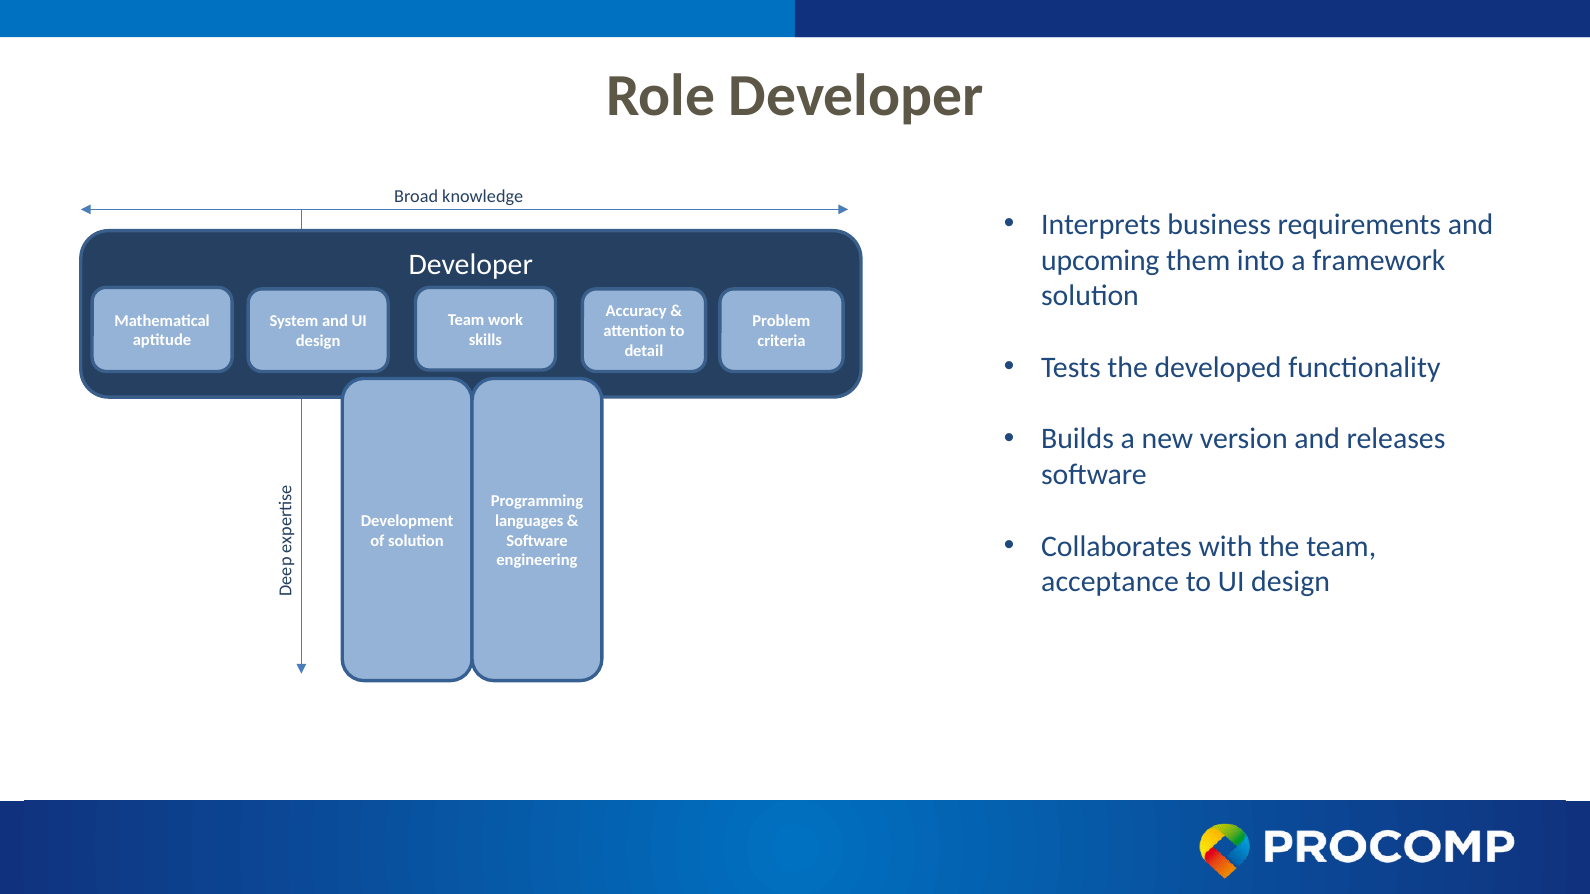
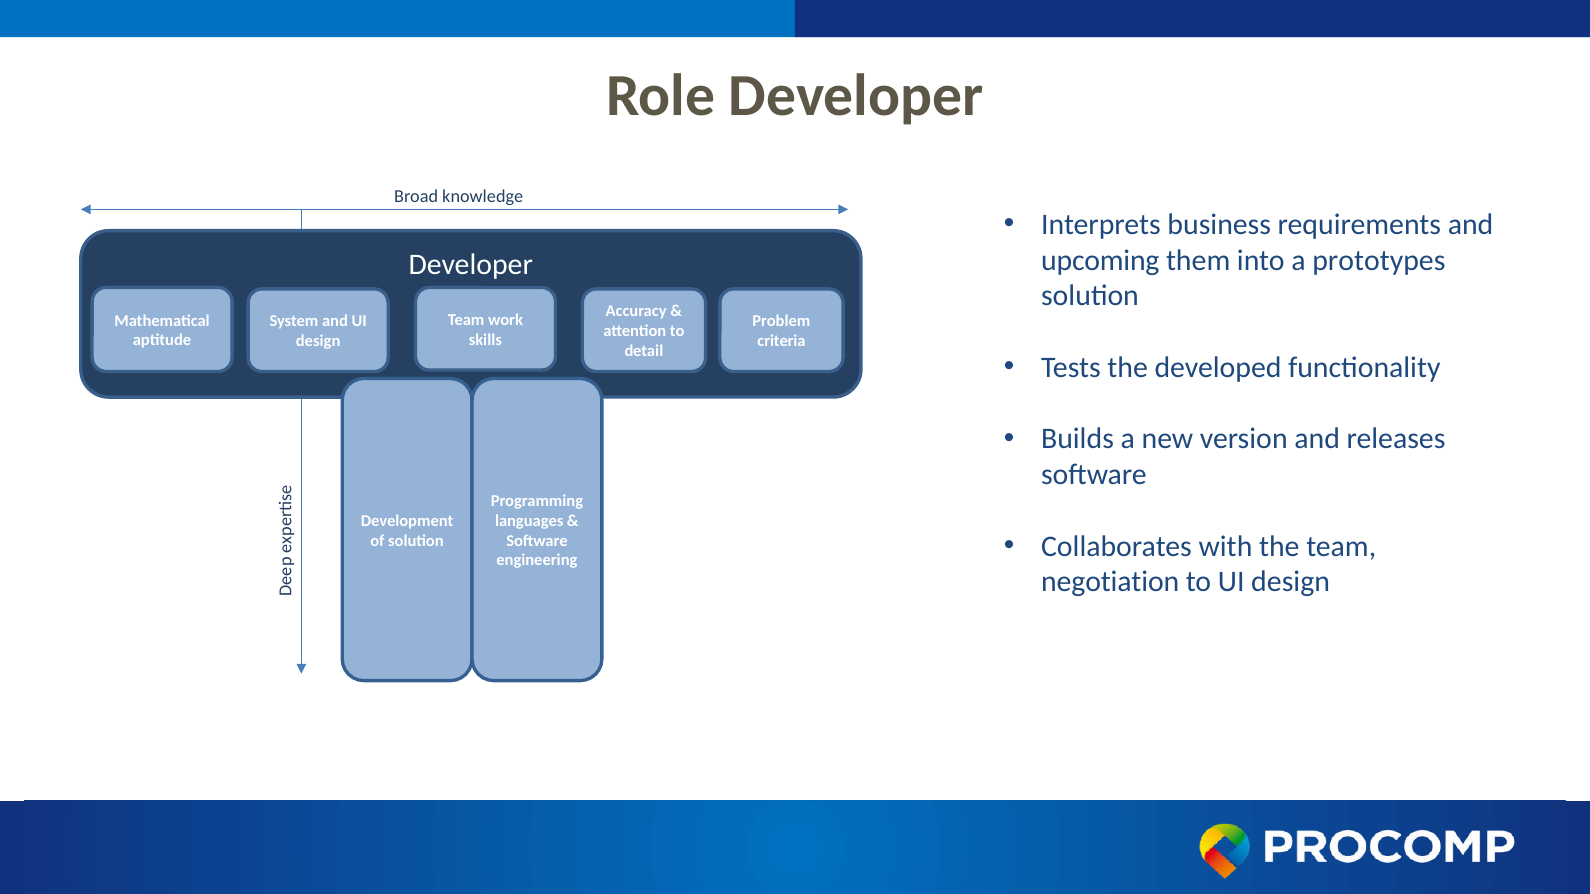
framework: framework -> prototypes
acceptance: acceptance -> negotiation
